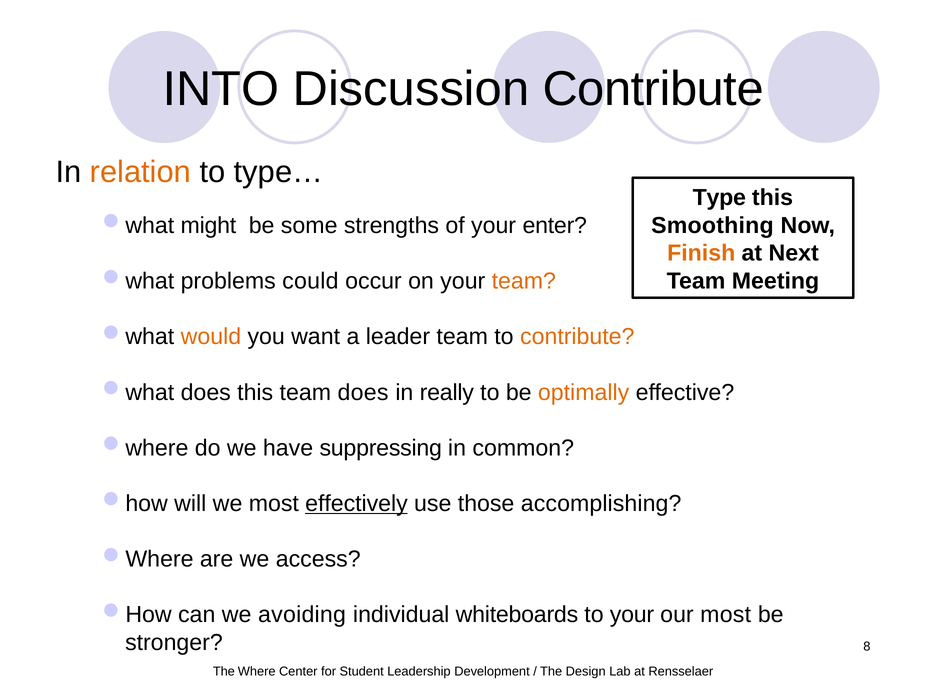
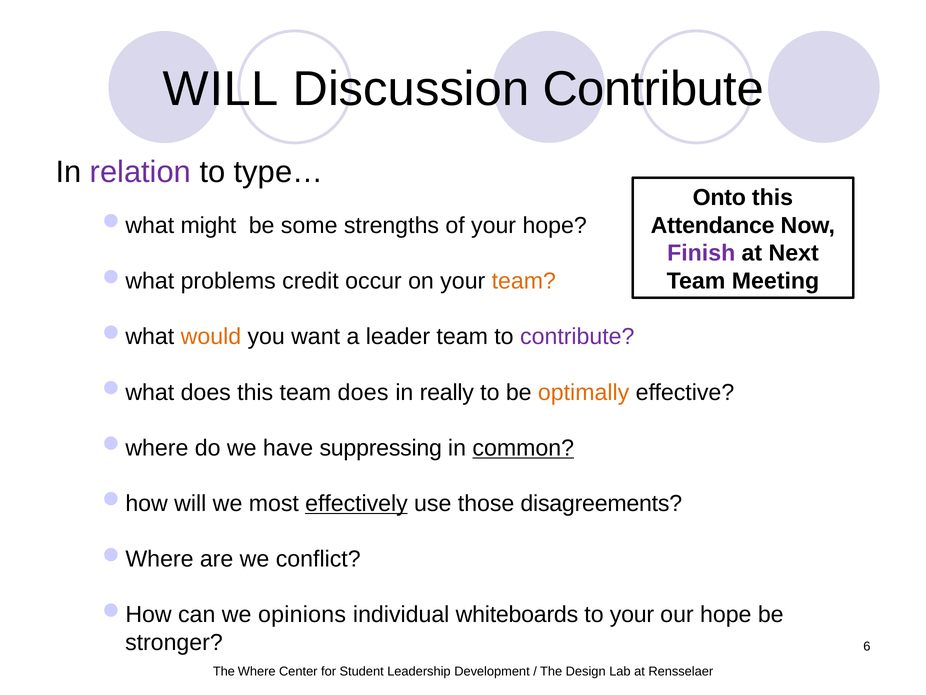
INTO at (221, 89): INTO -> WILL
relation colour: orange -> purple
Type: Type -> Onto
your enter: enter -> hope
Smoothing: Smoothing -> Attendance
Finish colour: orange -> purple
could: could -> credit
contribute at (577, 337) colour: orange -> purple
common underline: none -> present
accomplishing: accomplishing -> disagreements
access: access -> conflict
avoiding: avoiding -> opinions
our most: most -> hope
8: 8 -> 6
